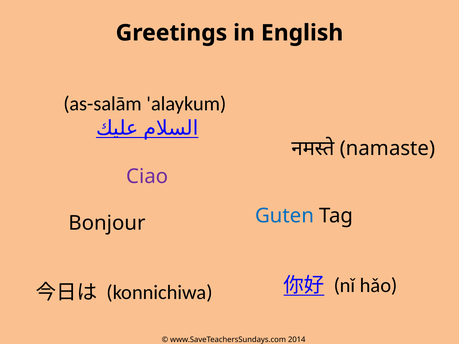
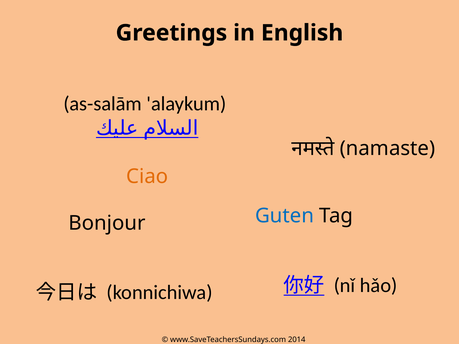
Ciao colour: purple -> orange
